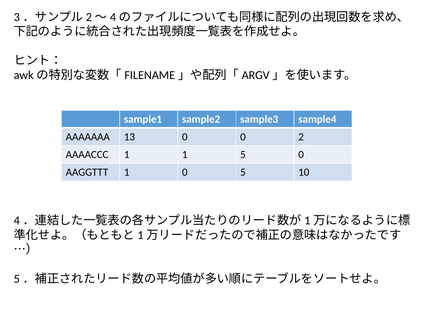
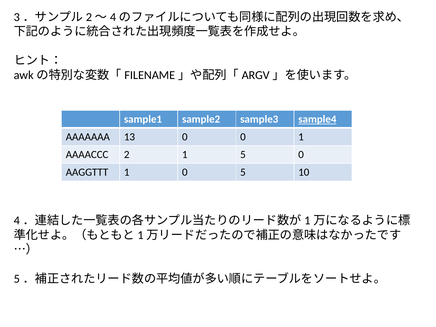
sample4 underline: none -> present
0 2: 2 -> 1
AAAACCC 1: 1 -> 2
